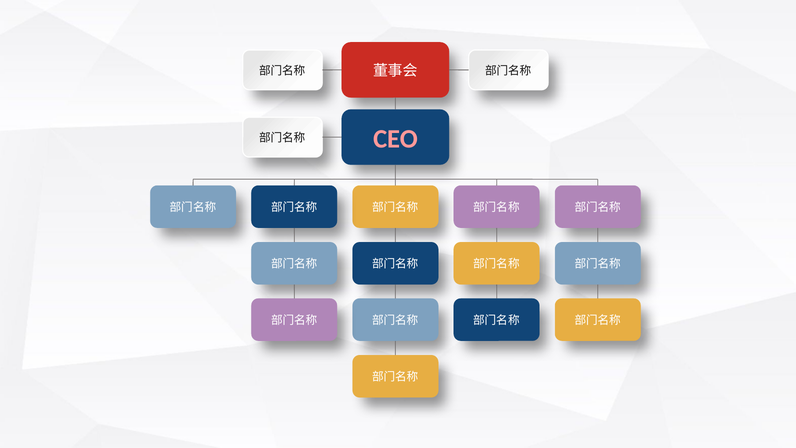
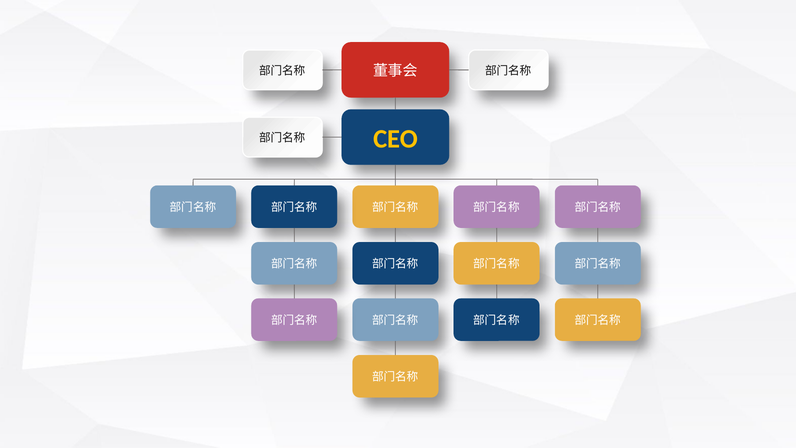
CEO colour: pink -> yellow
